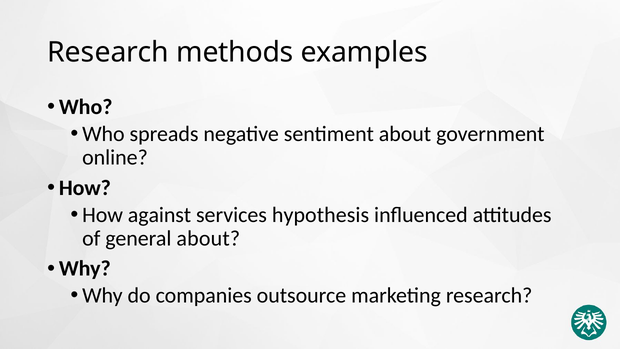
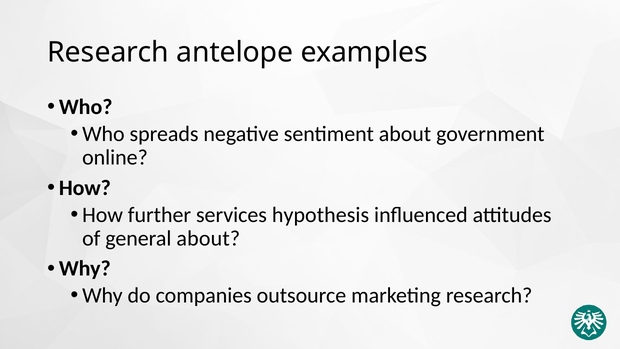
methods: methods -> antelope
against: against -> further
